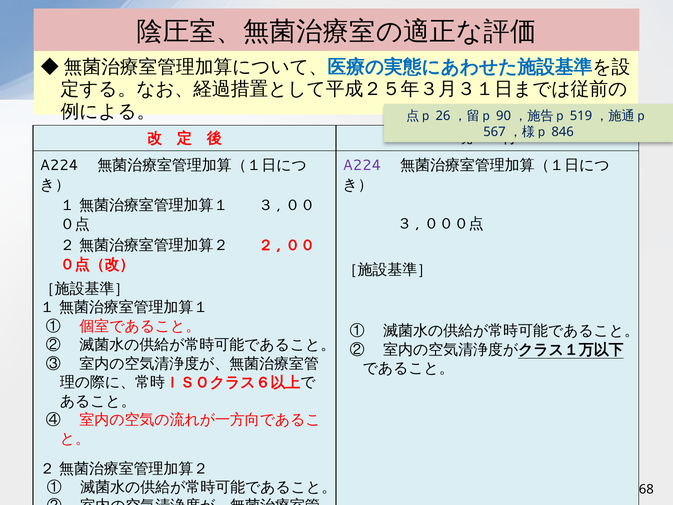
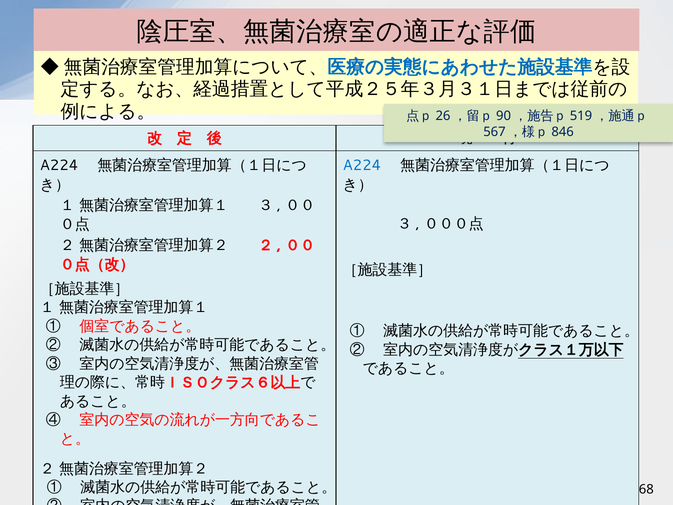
A224 at (362, 165) colour: purple -> blue
